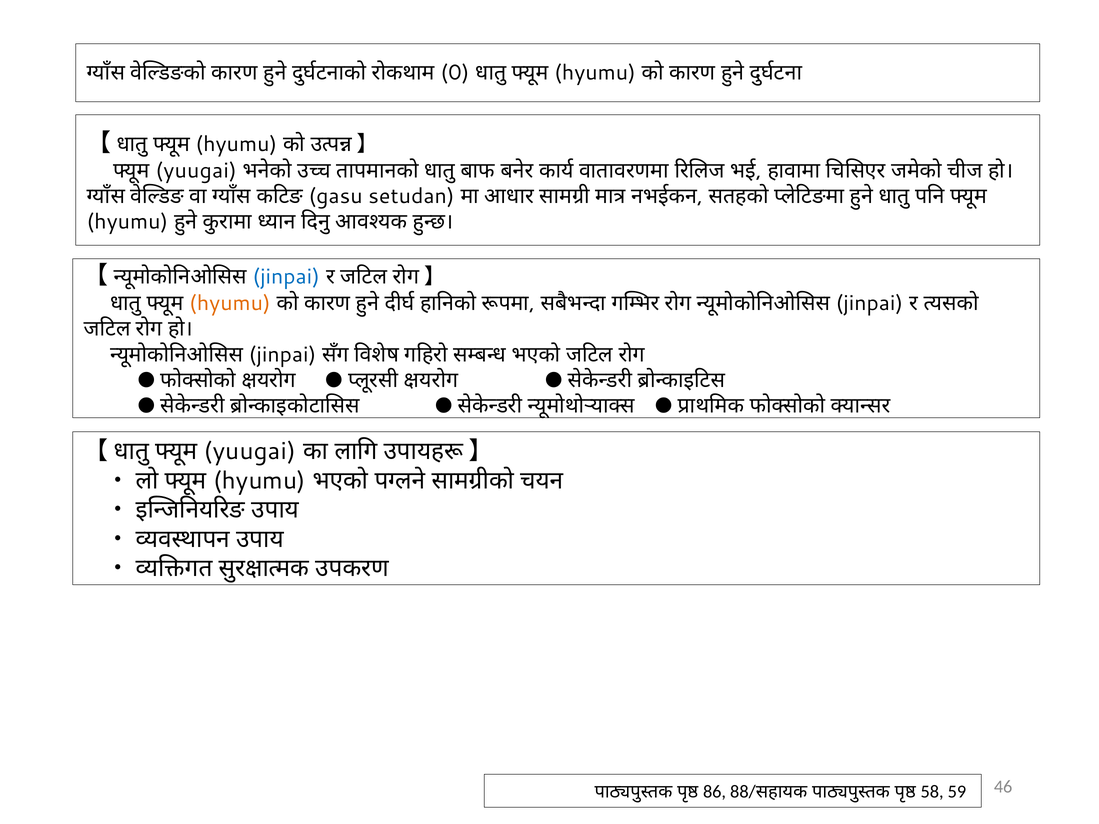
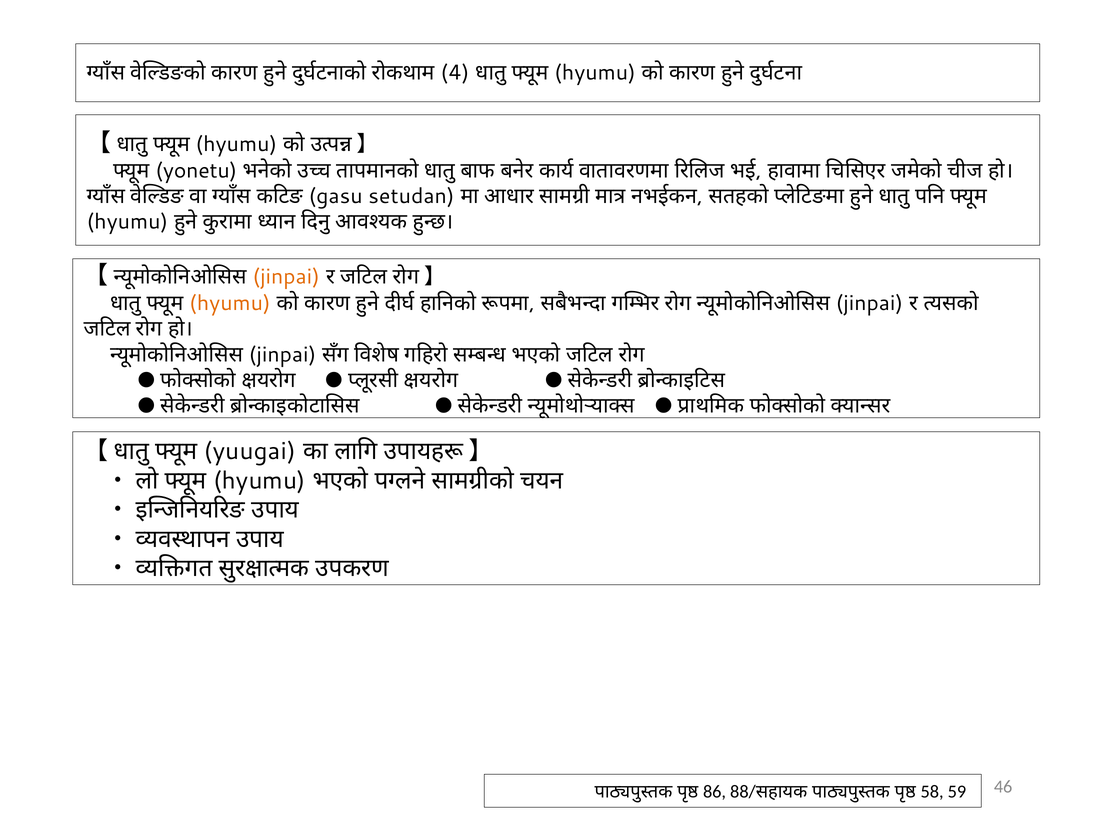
0: 0 -> 4
yuugai at (196, 171): yuugai -> yonetu
jinpai at (286, 277) colour: blue -> orange
